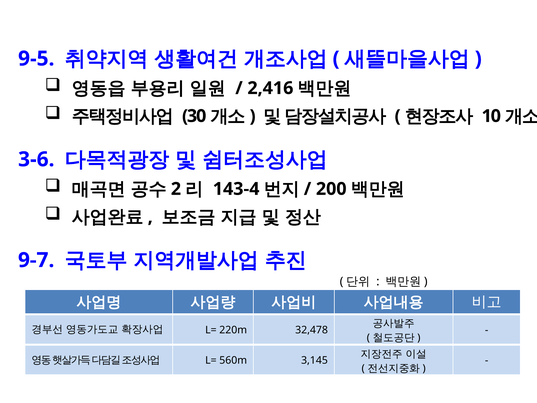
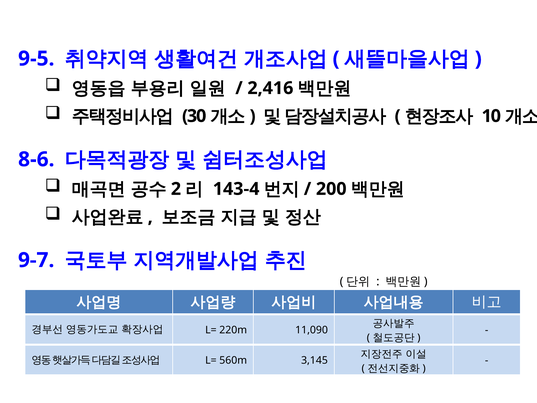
3-6: 3-6 -> 8-6
32,478: 32,478 -> 11,090
